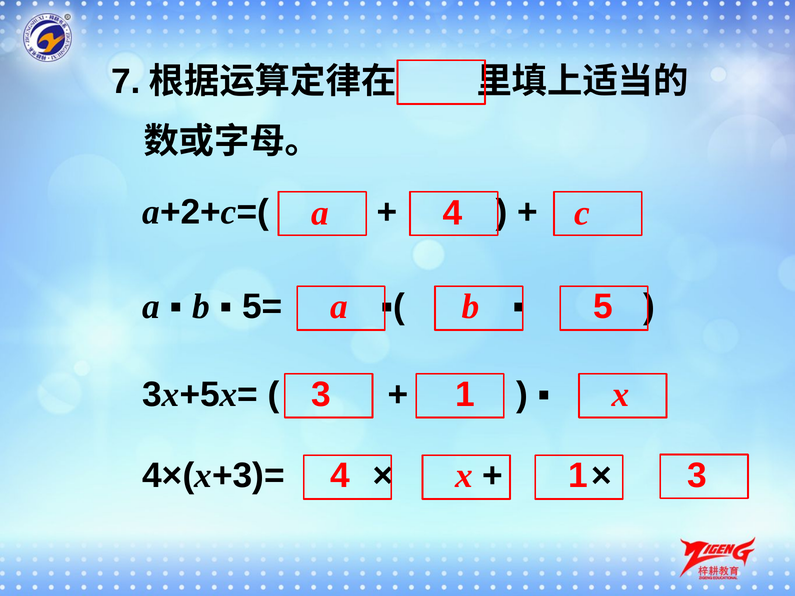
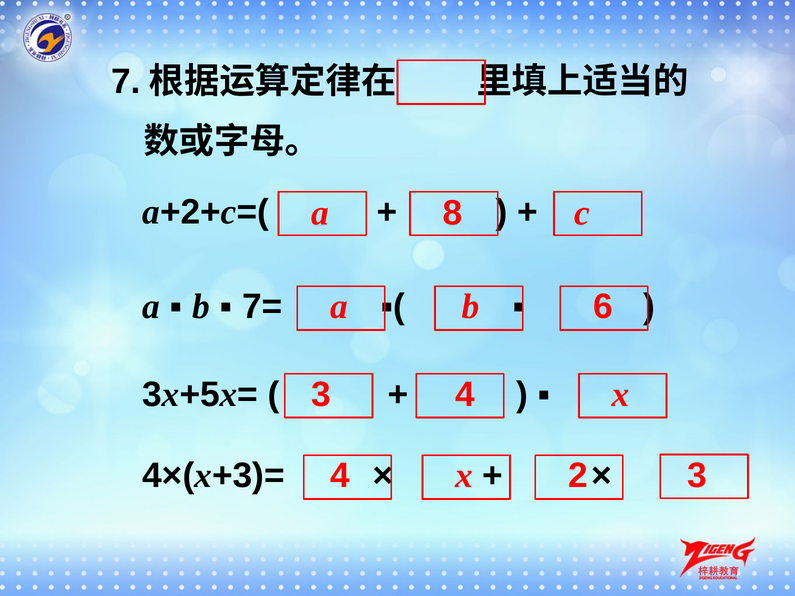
a 4: 4 -> 8
5=: 5= -> 7=
5: 5 -> 6
3 1: 1 -> 4
4 1: 1 -> 2
